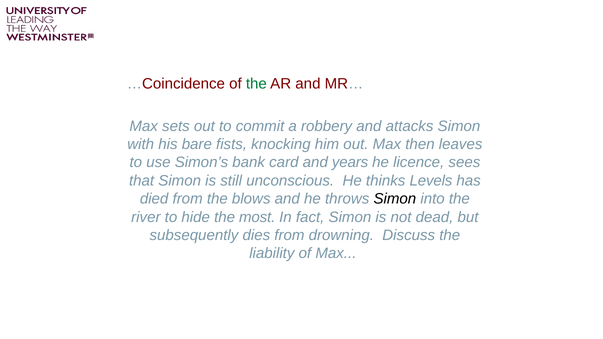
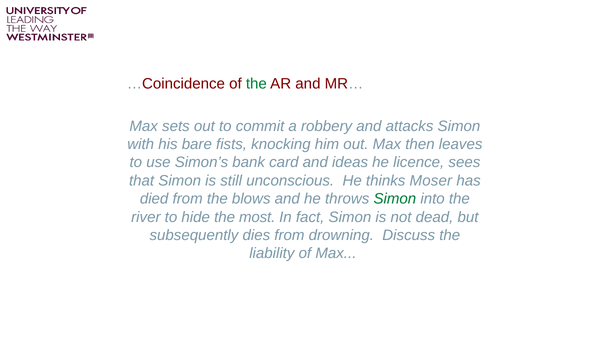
years: years -> ideas
Levels: Levels -> Moser
Simon at (395, 199) colour: black -> green
